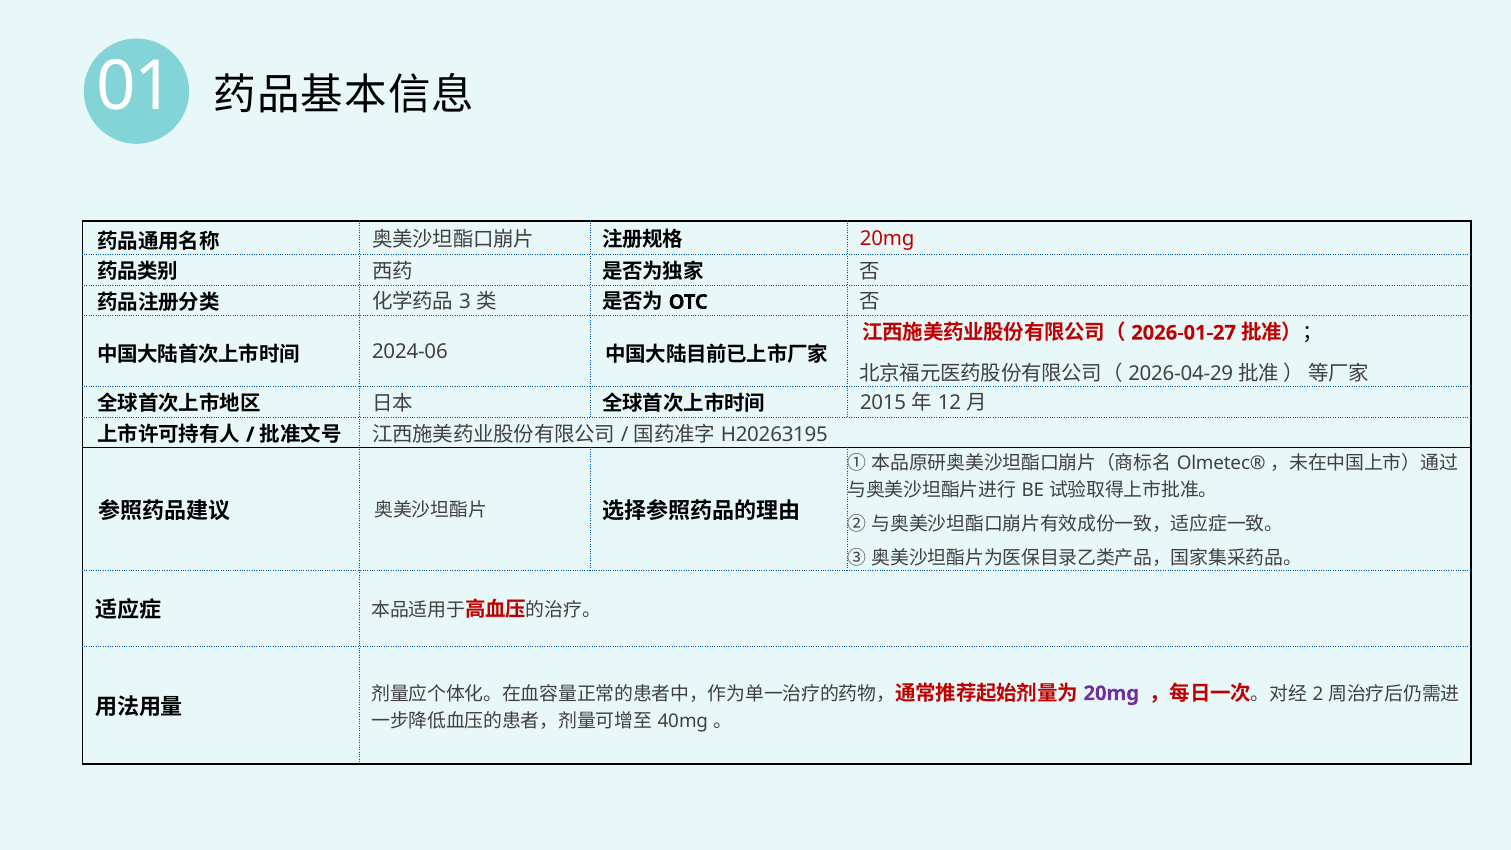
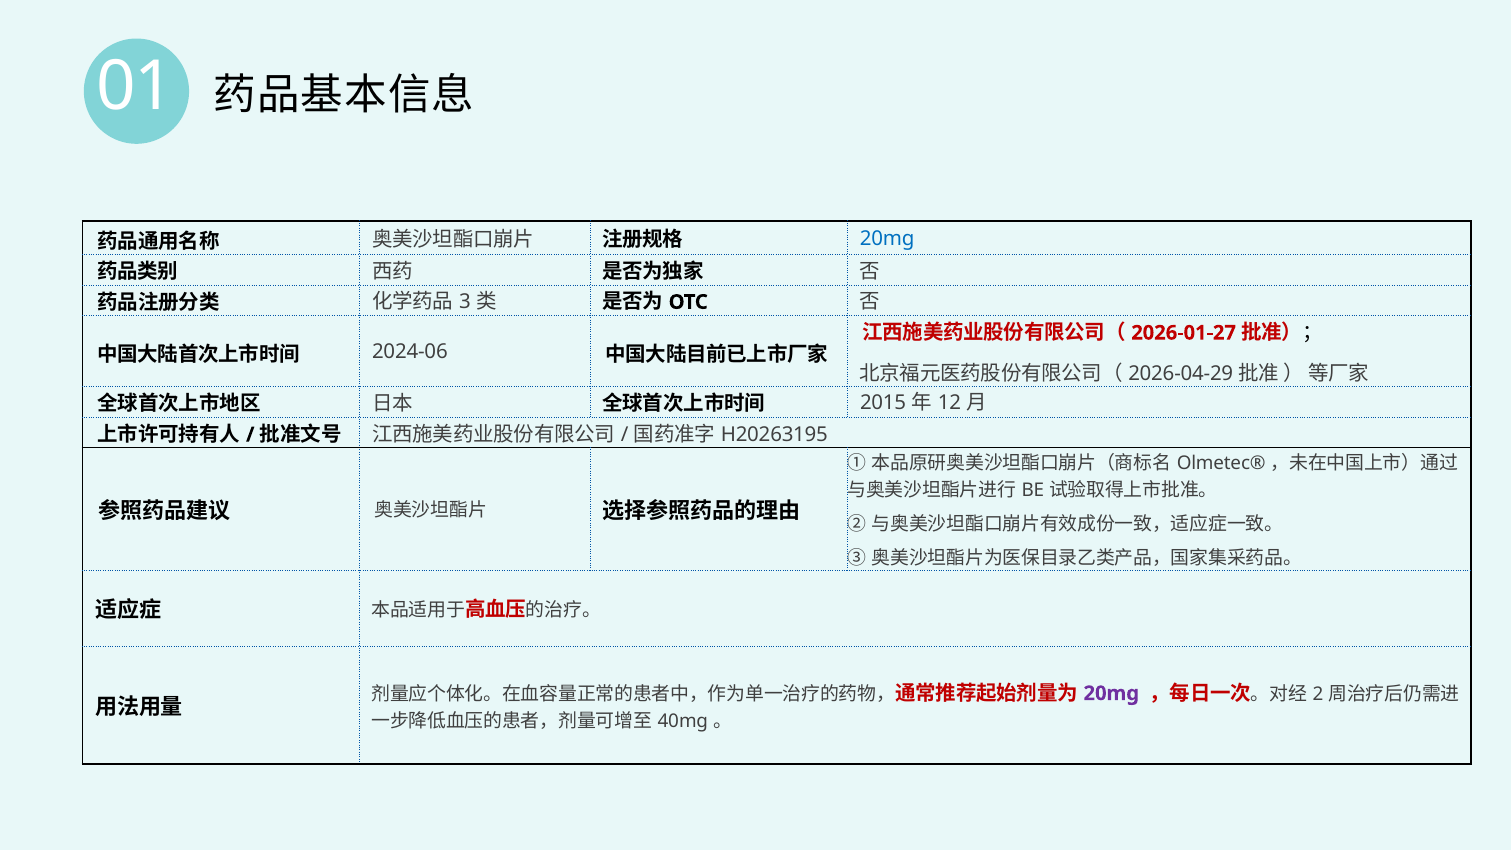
20mg at (887, 238) colour: red -> blue
